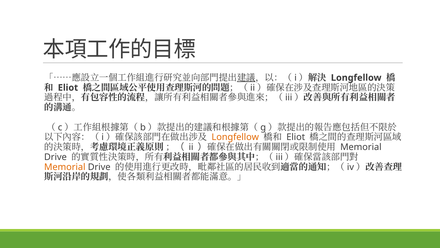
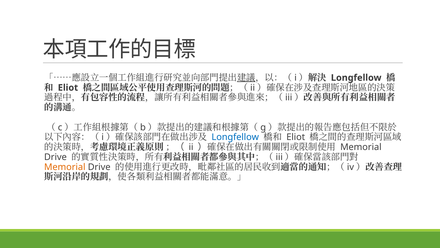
Longfellow at (235, 137) colour: orange -> blue
